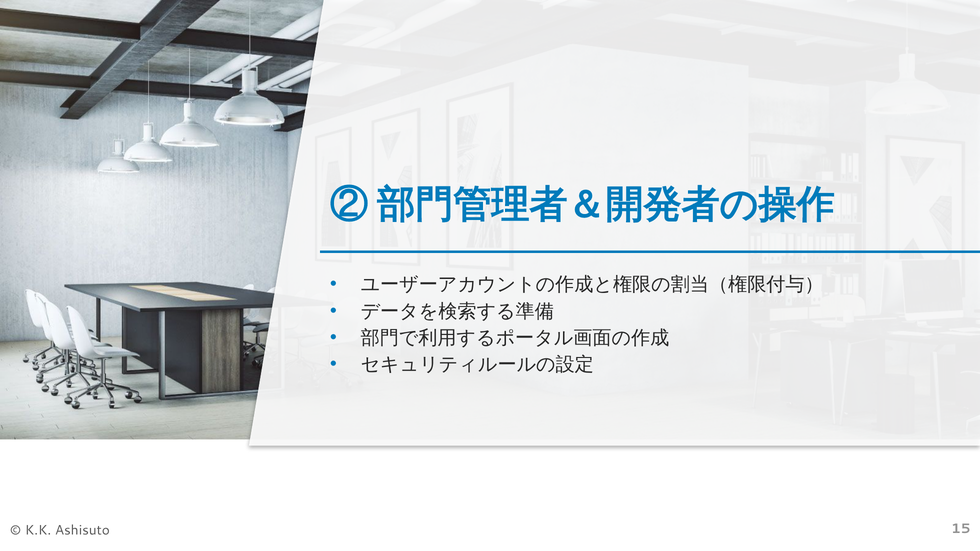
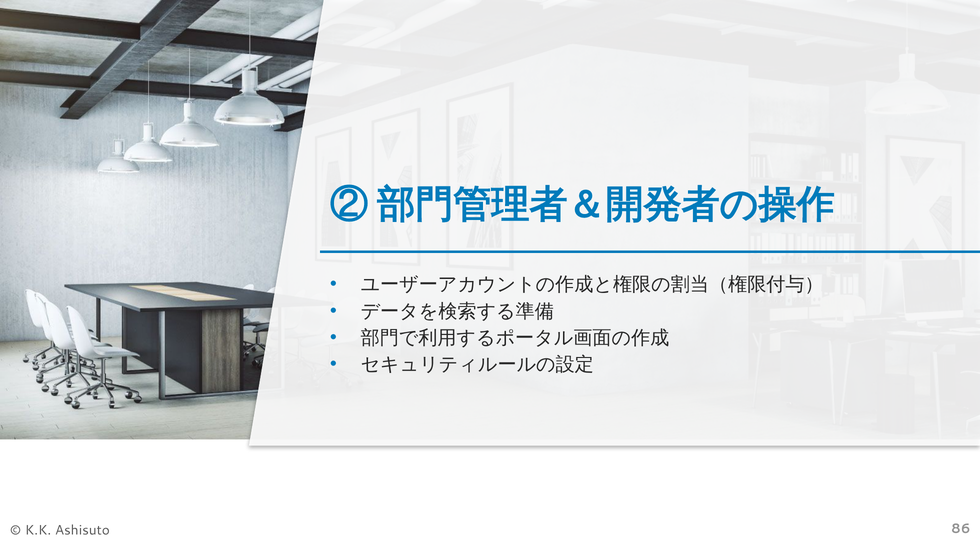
15: 15 -> 86
